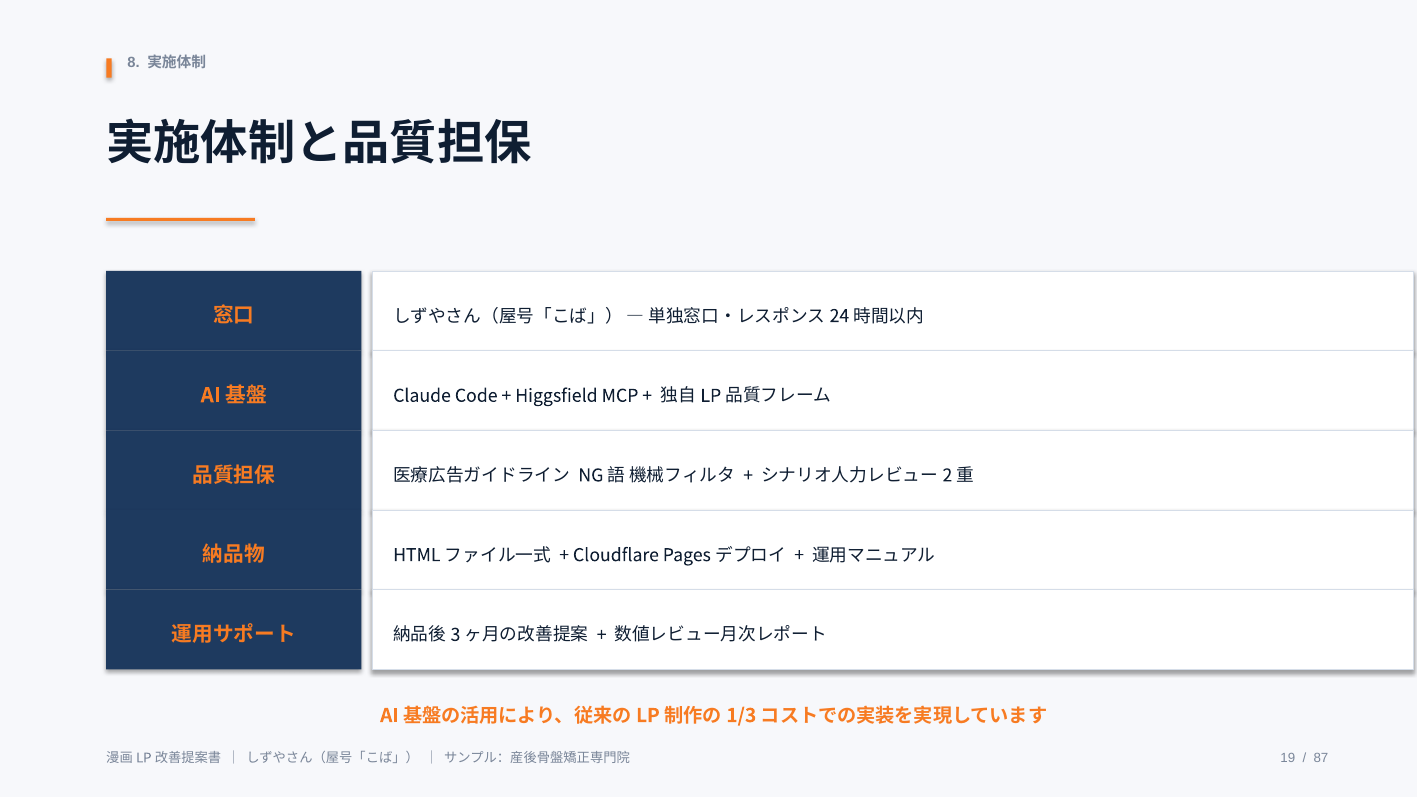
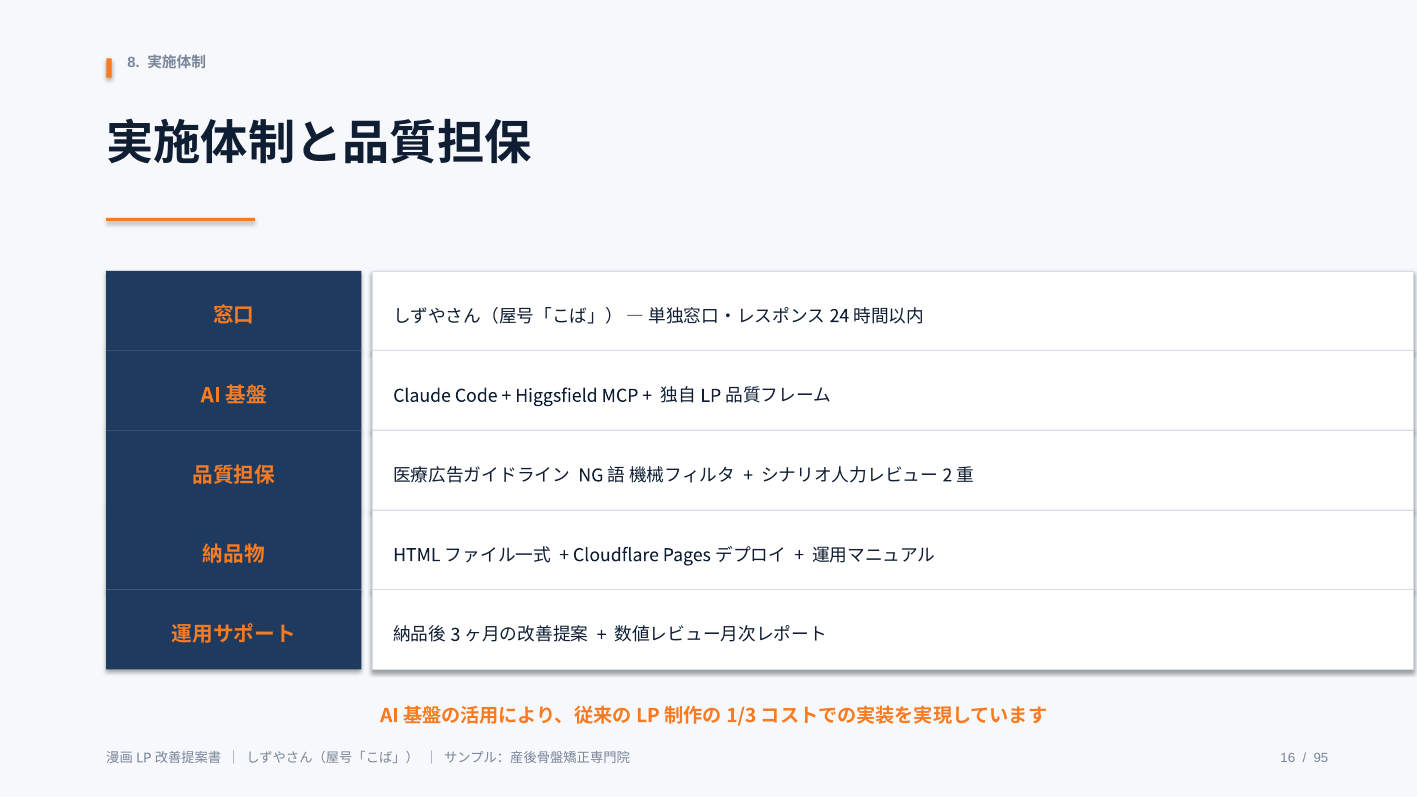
19: 19 -> 16
87: 87 -> 95
